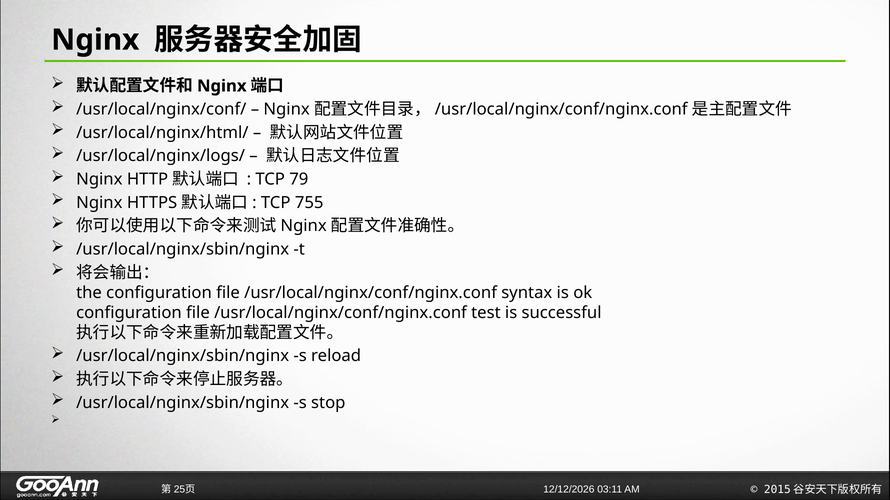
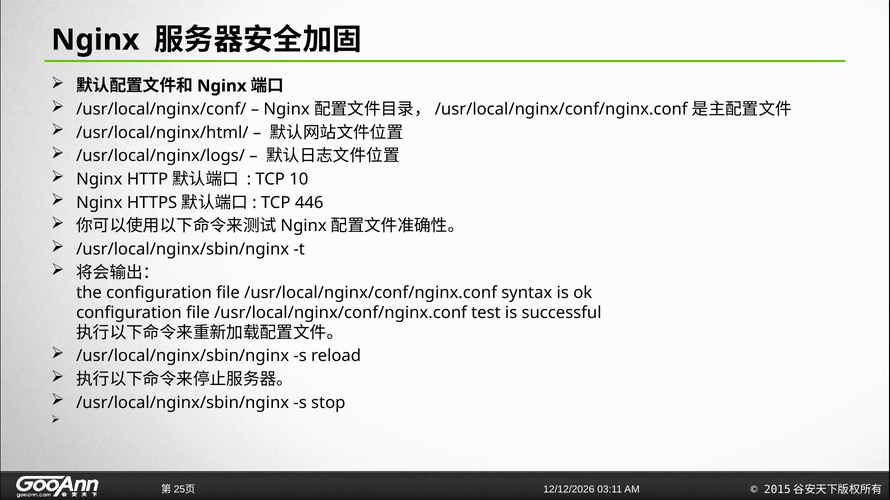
79: 79 -> 10
755: 755 -> 446
